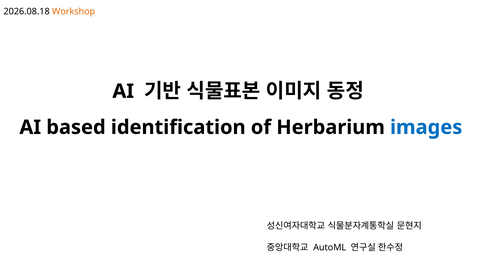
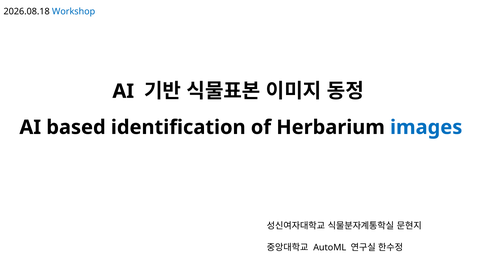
Workshop colour: orange -> blue
